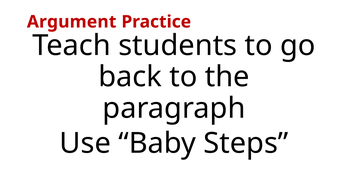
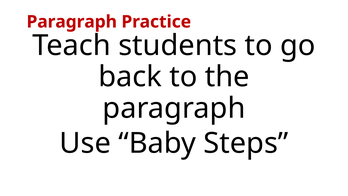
Argument at (72, 22): Argument -> Paragraph
